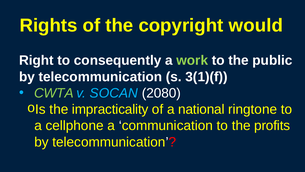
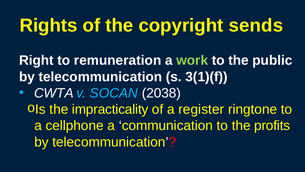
would: would -> sends
consequently: consequently -> remuneration
CWTA colour: light green -> white
2080: 2080 -> 2038
national: national -> register
